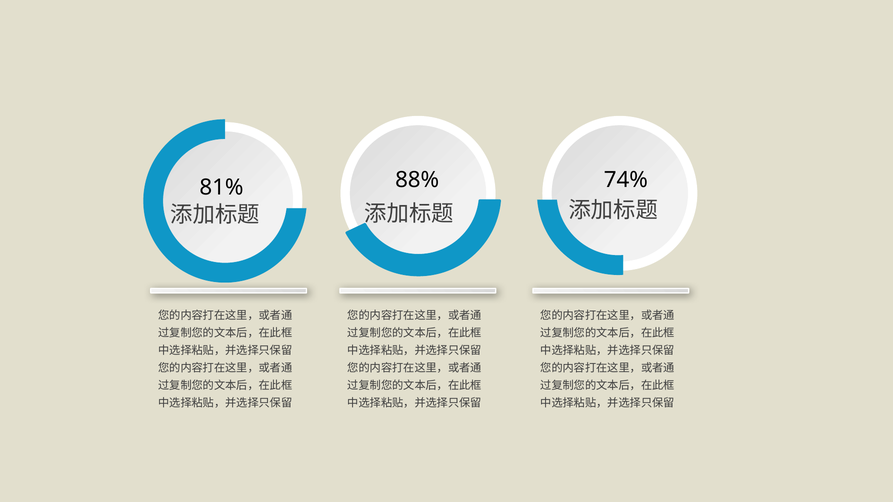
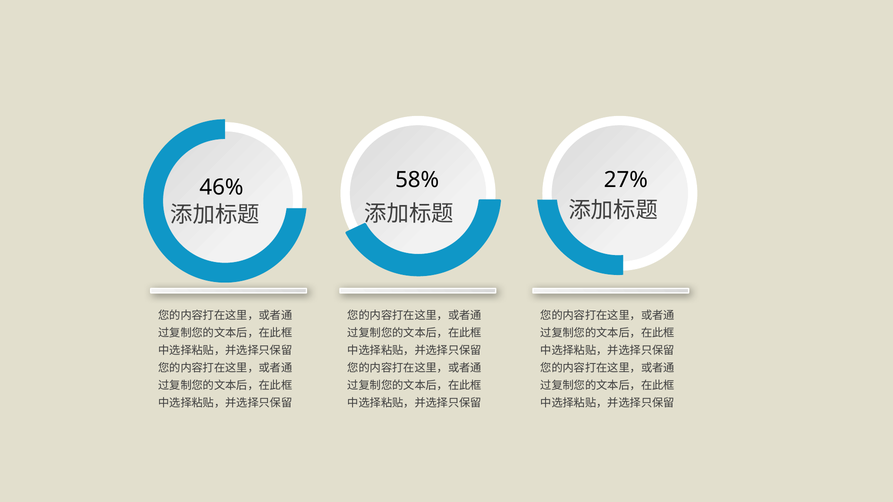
88%: 88% -> 58%
74%: 74% -> 27%
81%: 81% -> 46%
